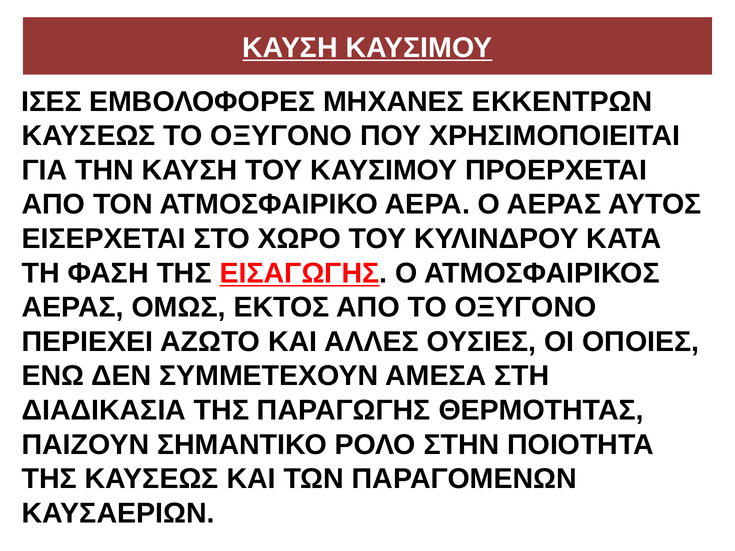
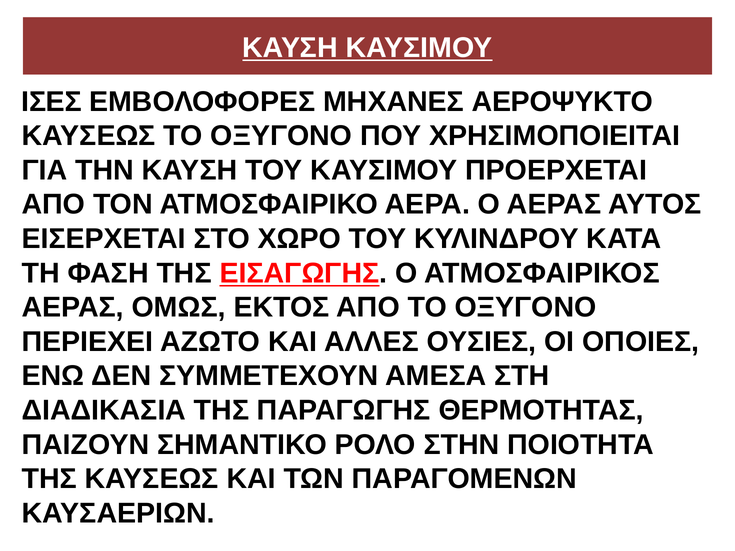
ΕΚΚΕΝΤΡΩΝ: ΕΚΚΕΝΤΡΩΝ -> ΑΕΡΟΨΥΚΤΟ
